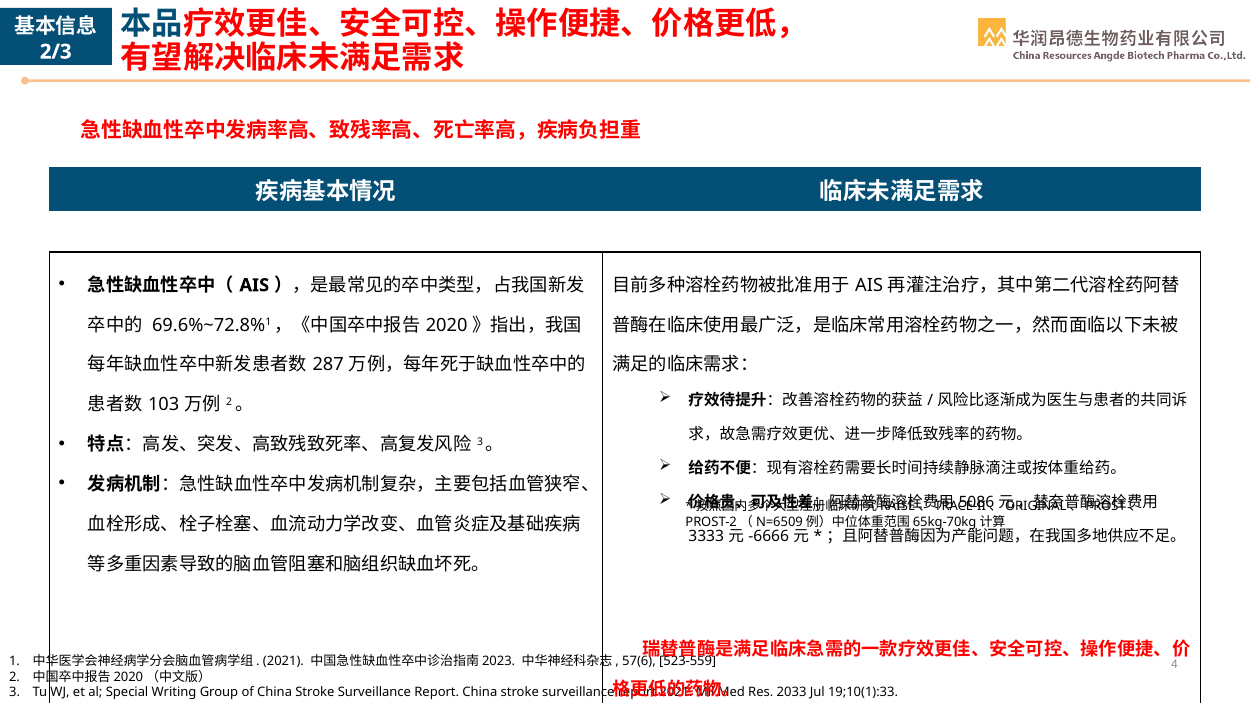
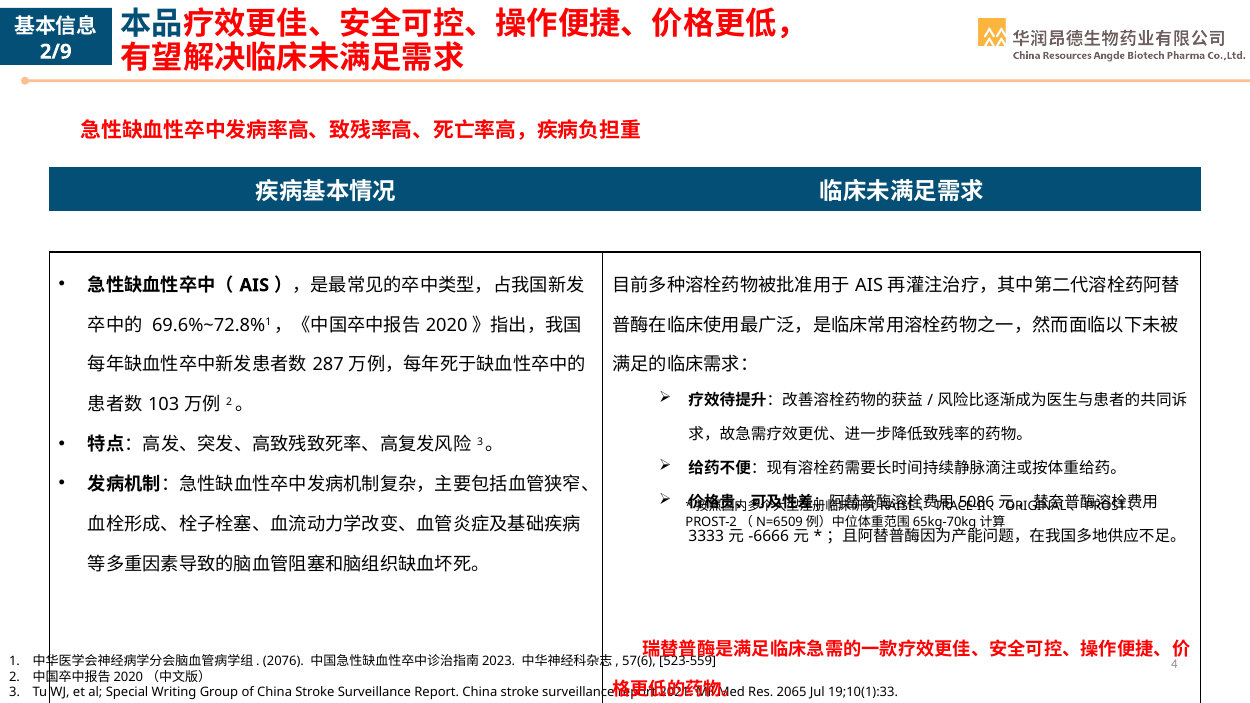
2/3: 2/3 -> 2/9
2021 at (283, 661): 2021 -> 2076
2033: 2033 -> 2065
